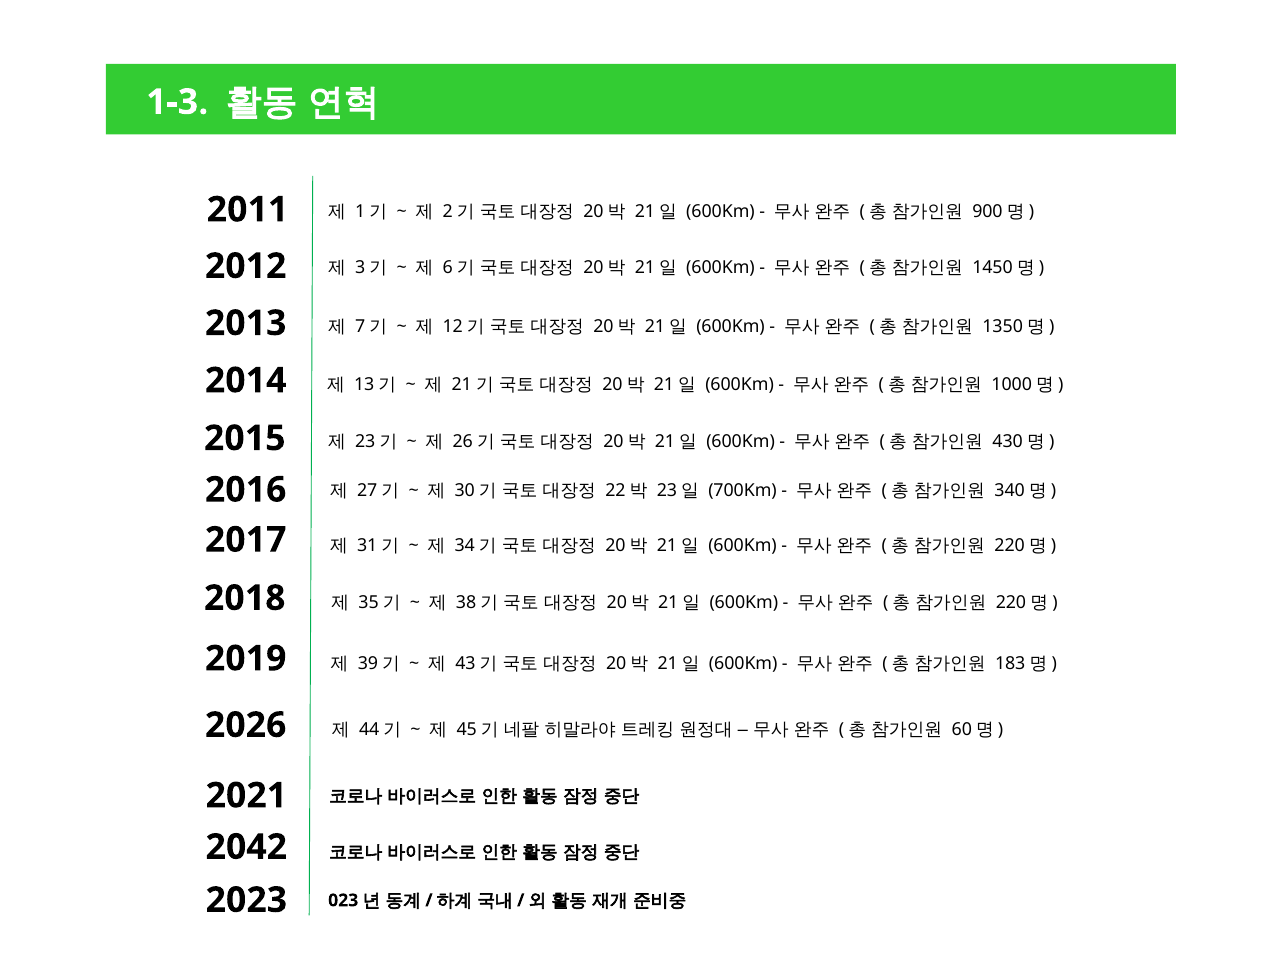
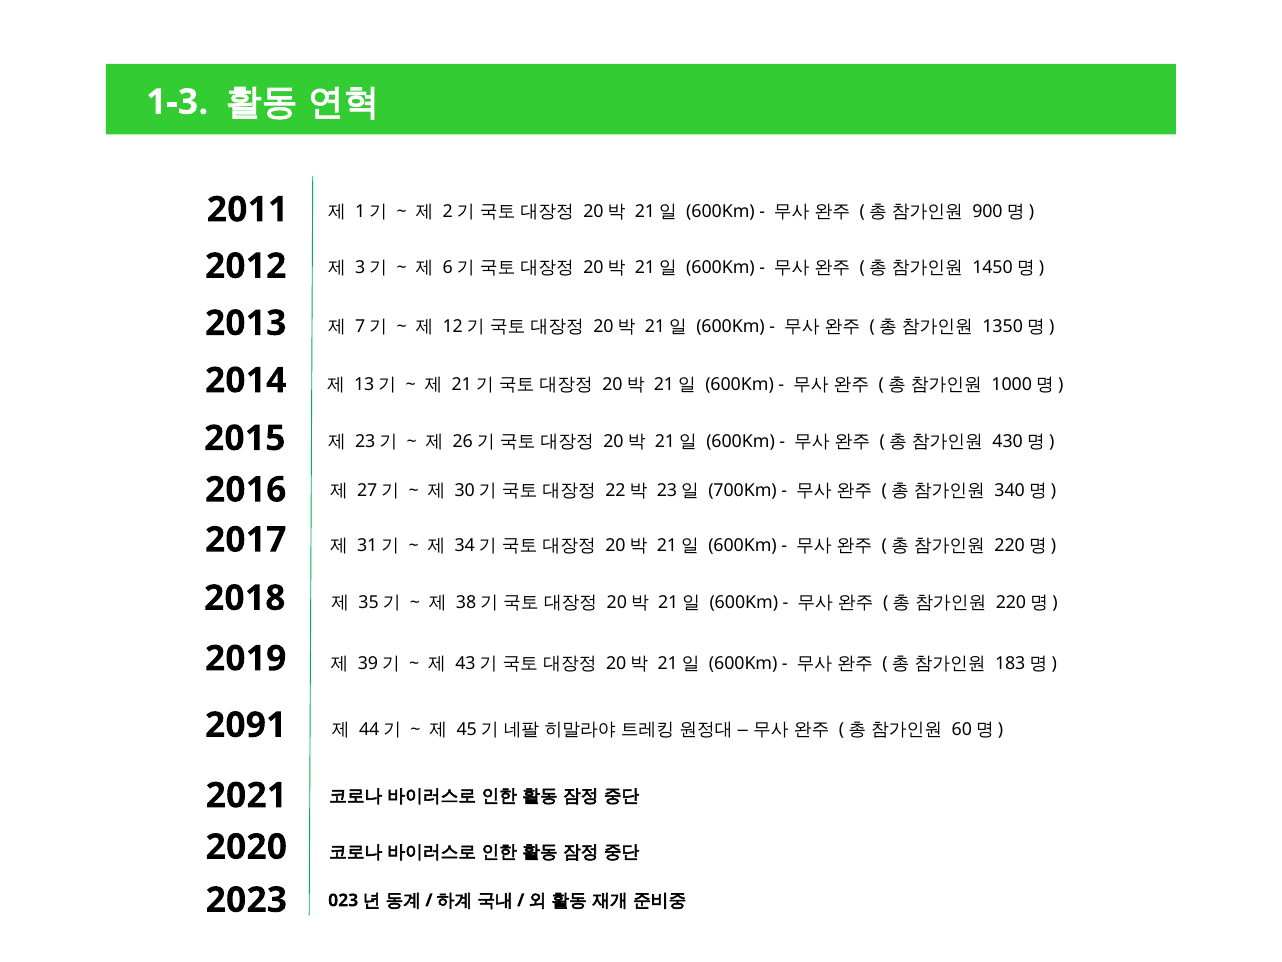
2026: 2026 -> 2091
2042: 2042 -> 2020
